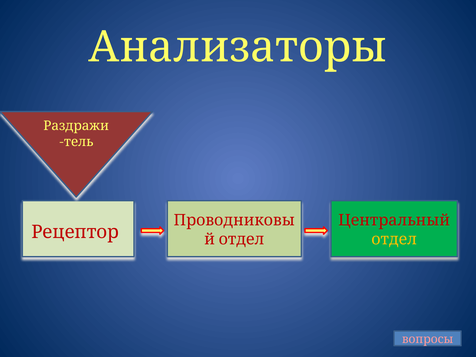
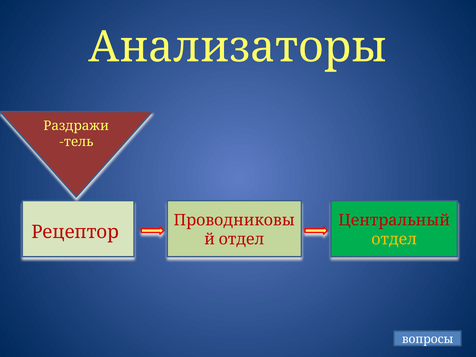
вопросы colour: pink -> white
